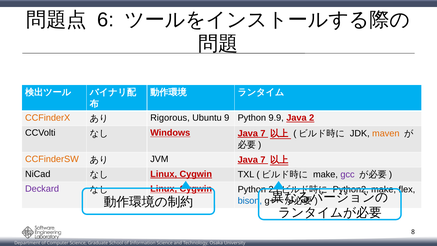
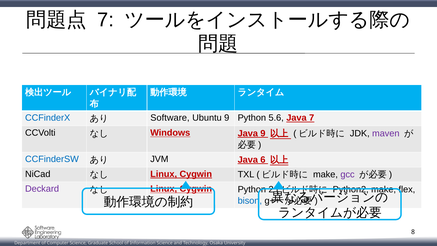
6 at (106, 20): 6 -> 7
CCFinderX colour: orange -> blue
Rigorous: Rigorous -> Software
9.9: 9.9 -> 5.6
Java 2: 2 -> 7
Windows Java 7: 7 -> 9
maven colour: orange -> purple
CCFinderSW colour: orange -> blue
JVM Java 7: 7 -> 6
